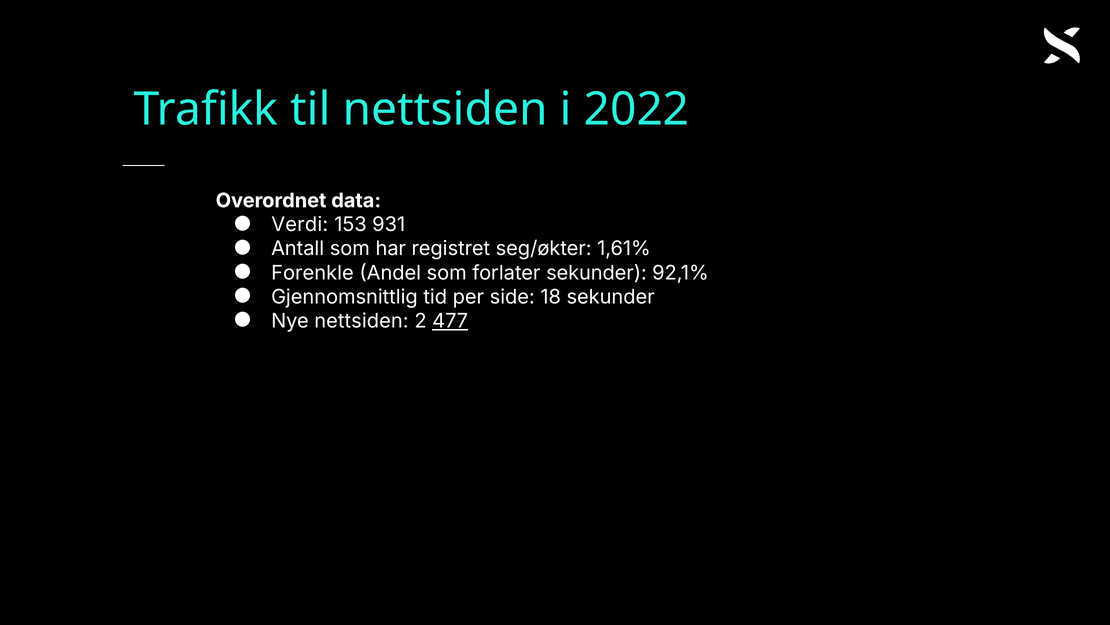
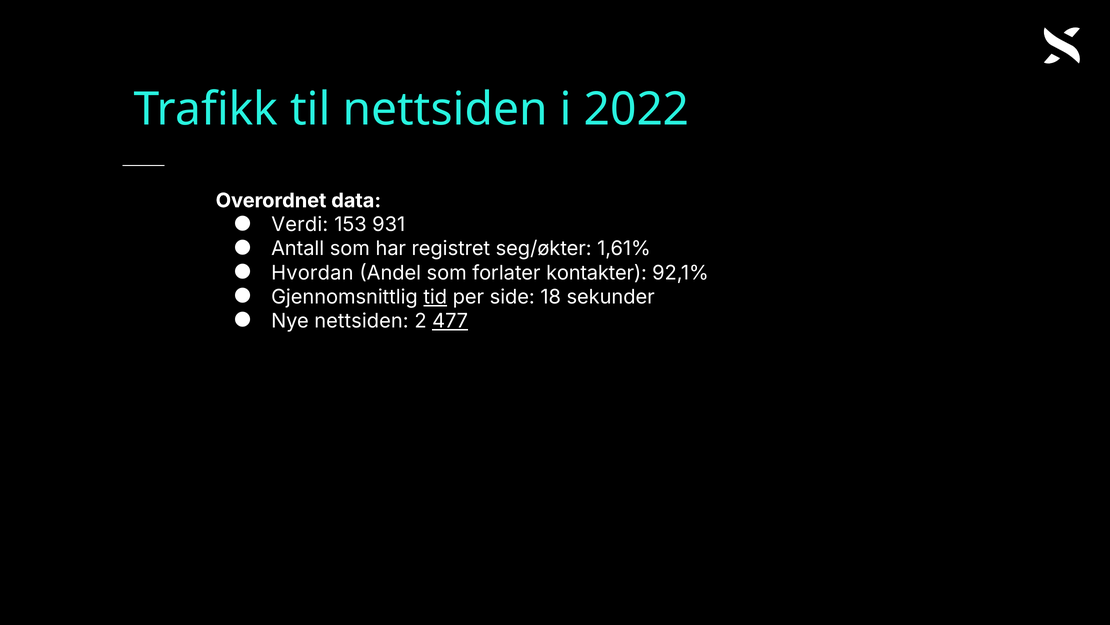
Forenkle: Forenkle -> Hvordan
forlater sekunder: sekunder -> kontakter
tid underline: none -> present
